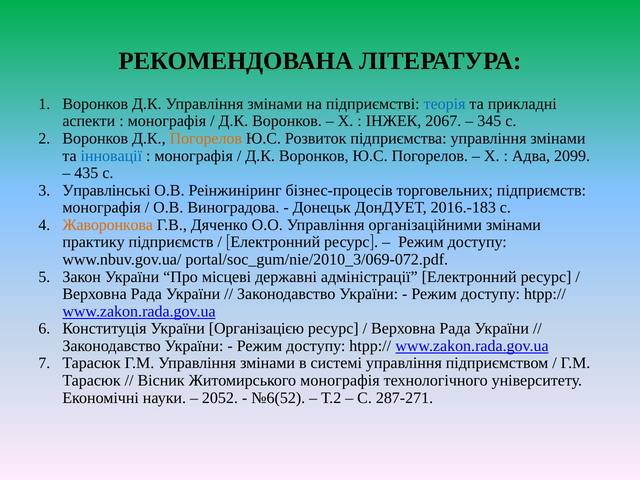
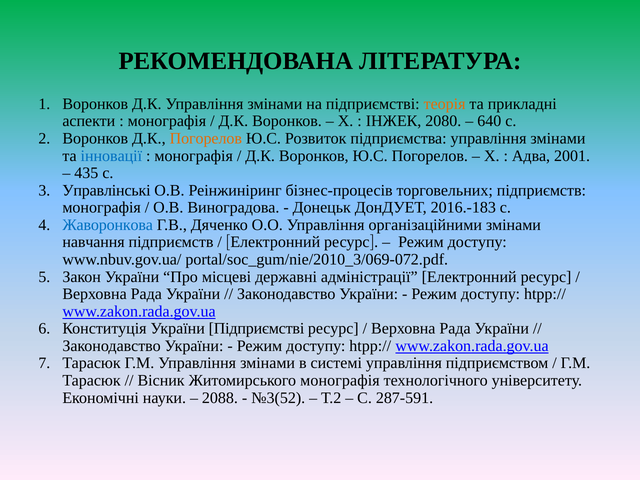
теорія colour: blue -> orange
2067: 2067 -> 2080
345: 345 -> 640
2099: 2099 -> 2001
Жаворонкова colour: orange -> blue
практику: практику -> навчання
України Організацією: Організацією -> Підприємстві
2052: 2052 -> 2088
№6(52: №6(52 -> №3(52
287-271: 287-271 -> 287-591
